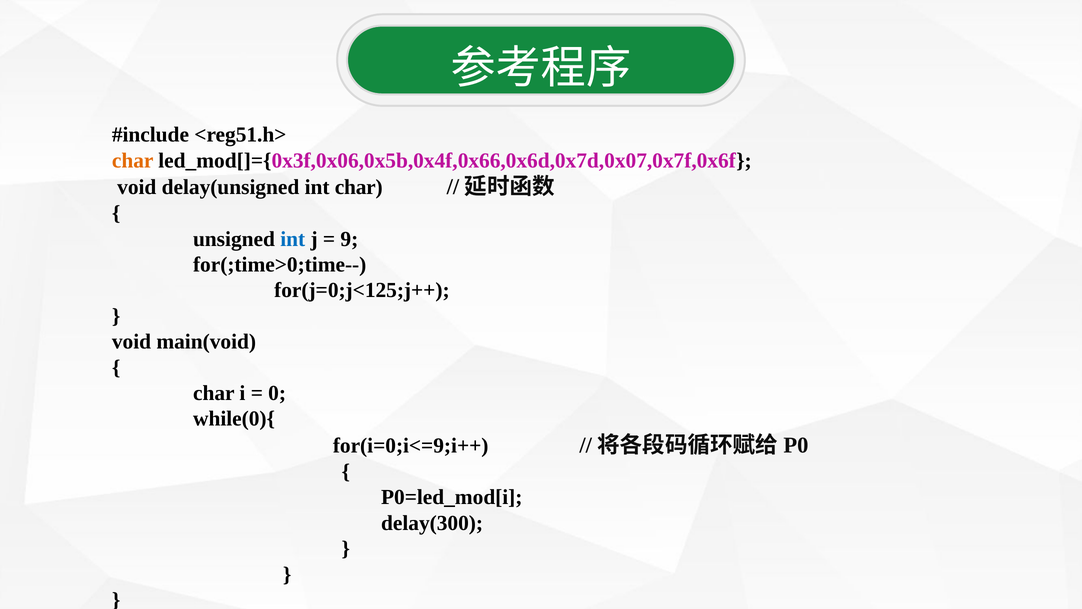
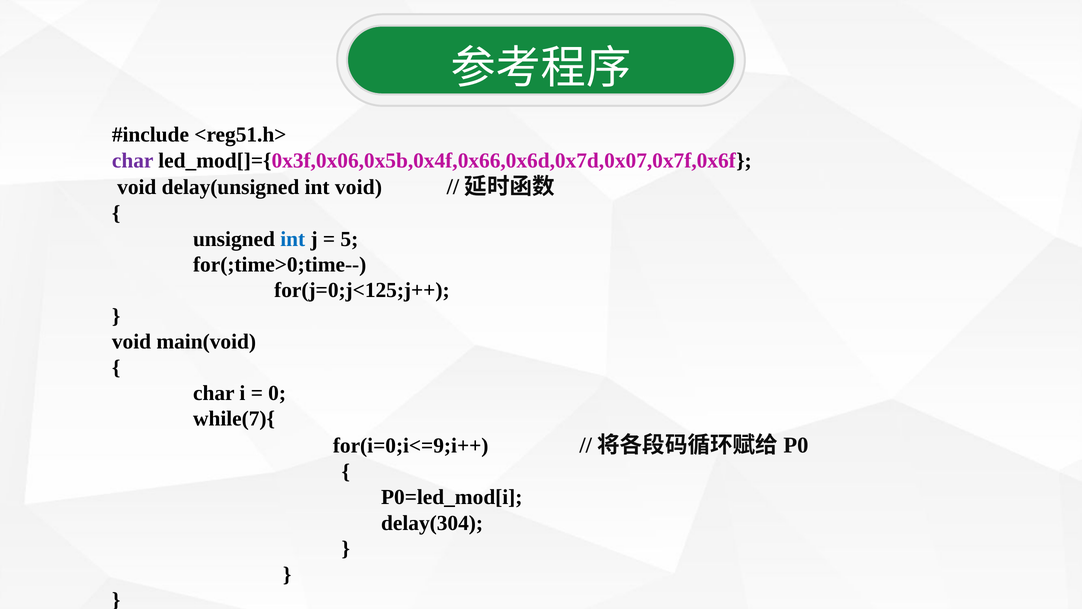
char at (133, 160) colour: orange -> purple
int char: char -> void
9: 9 -> 5
while(0){: while(0){ -> while(7){
delay(300: delay(300 -> delay(304
